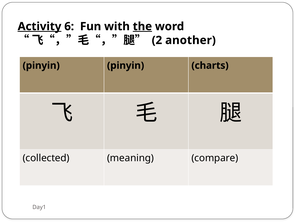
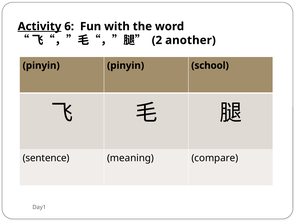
the underline: present -> none
charts: charts -> school
collected: collected -> sentence
